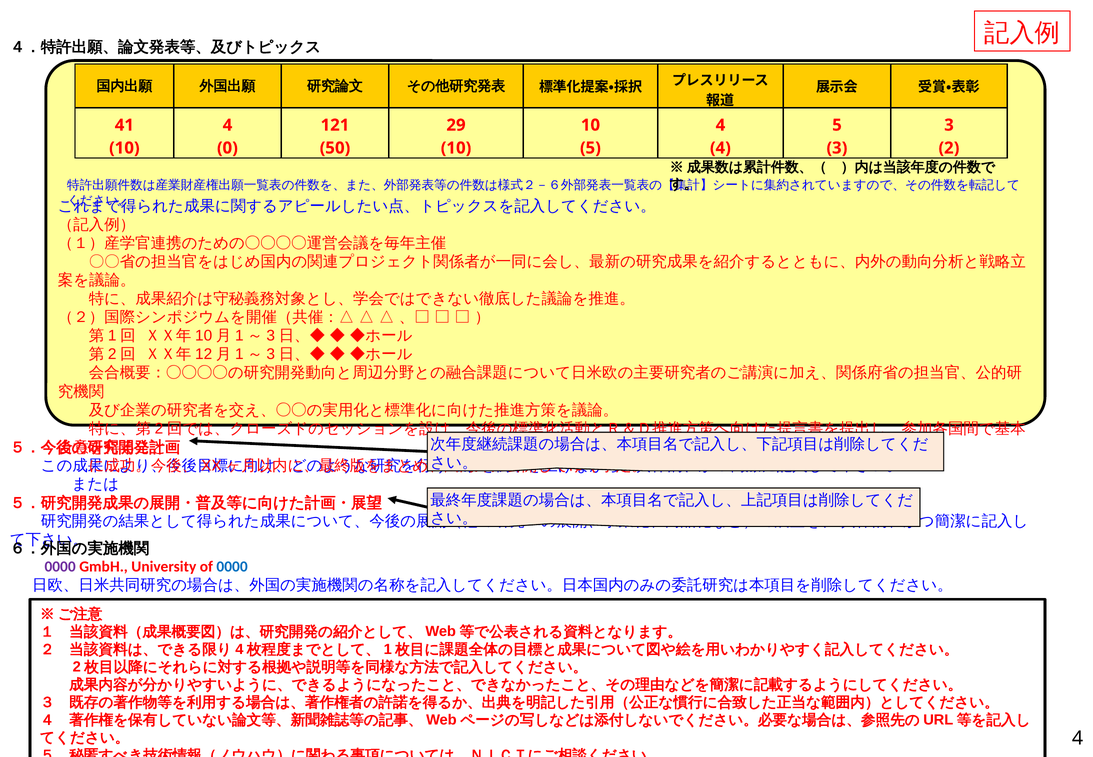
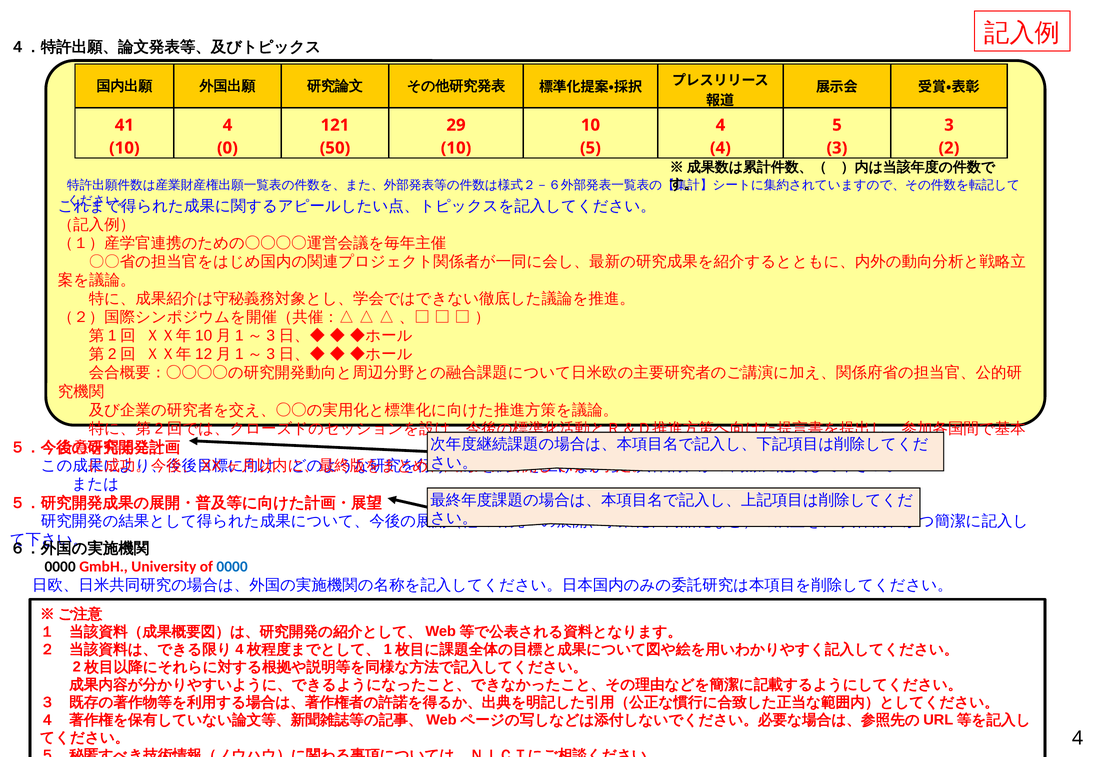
0000 at (60, 566) colour: purple -> black
